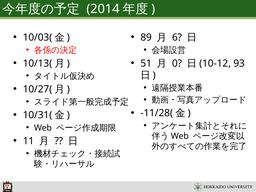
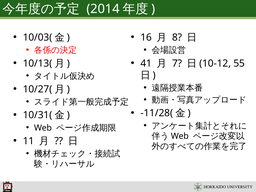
89: 89 -> 16
6: 6 -> 8
51: 51 -> 41
0: 0 -> 7
93: 93 -> 55
